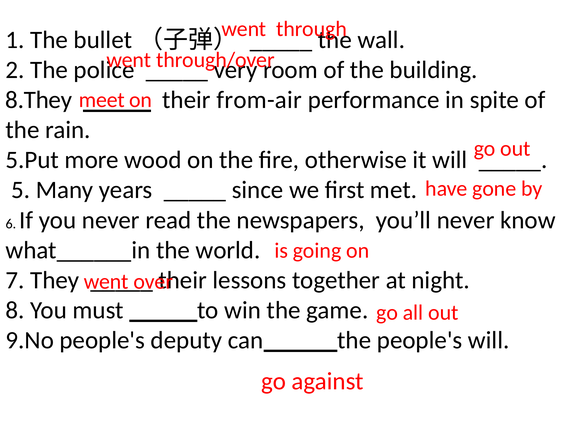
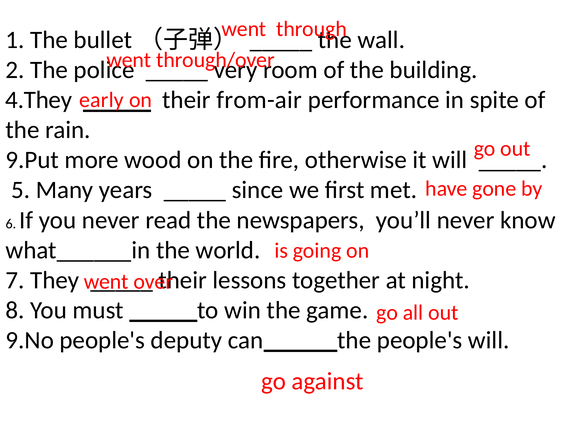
8.They: 8.They -> 4.They
meet: meet -> early
5.Put: 5.Put -> 9.Put
